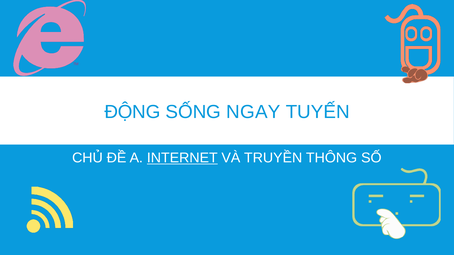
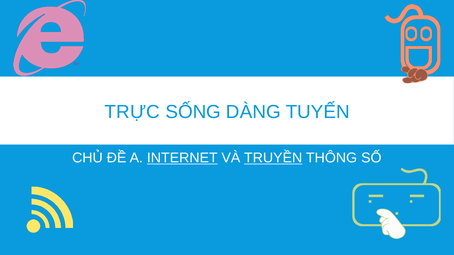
ĐỘNG: ĐỘNG -> TRỰC
NGAY: NGAY -> DÀNG
TRUYỀN underline: none -> present
